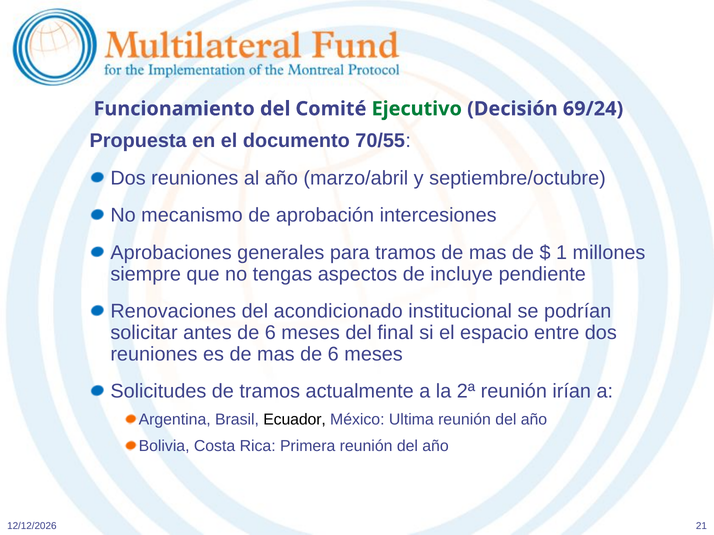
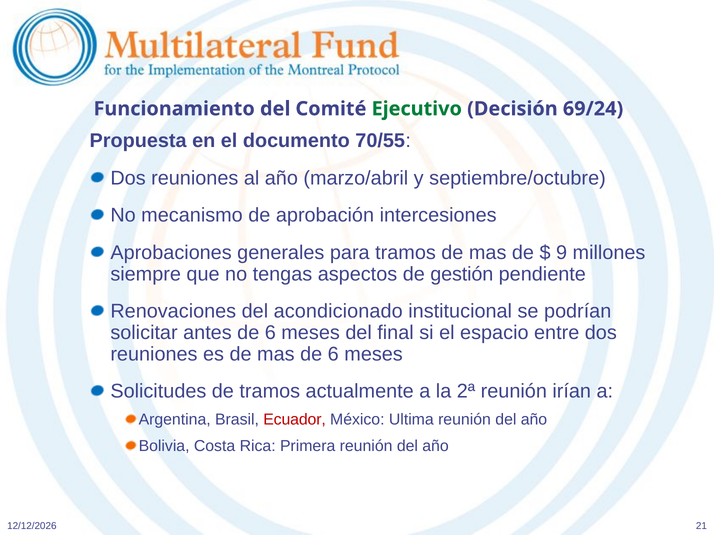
1: 1 -> 9
incluye: incluye -> gestión
Ecuador colour: black -> red
